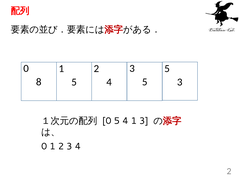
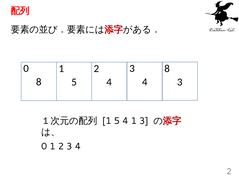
3 5: 5 -> 8
4 5: 5 -> 4
0 at (107, 121): 0 -> 1
